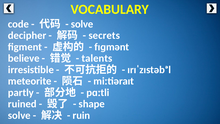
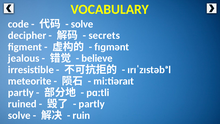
believe: believe -> jealous
talents: talents -> believe
shape at (92, 104): shape -> partly
